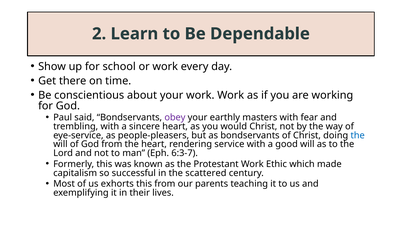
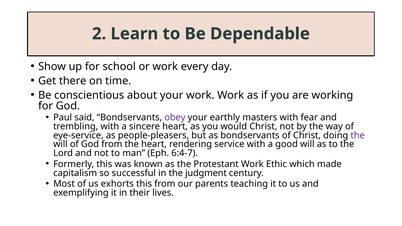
the at (358, 135) colour: blue -> purple
6:3-7: 6:3-7 -> 6:4-7
scattered: scattered -> judgment
